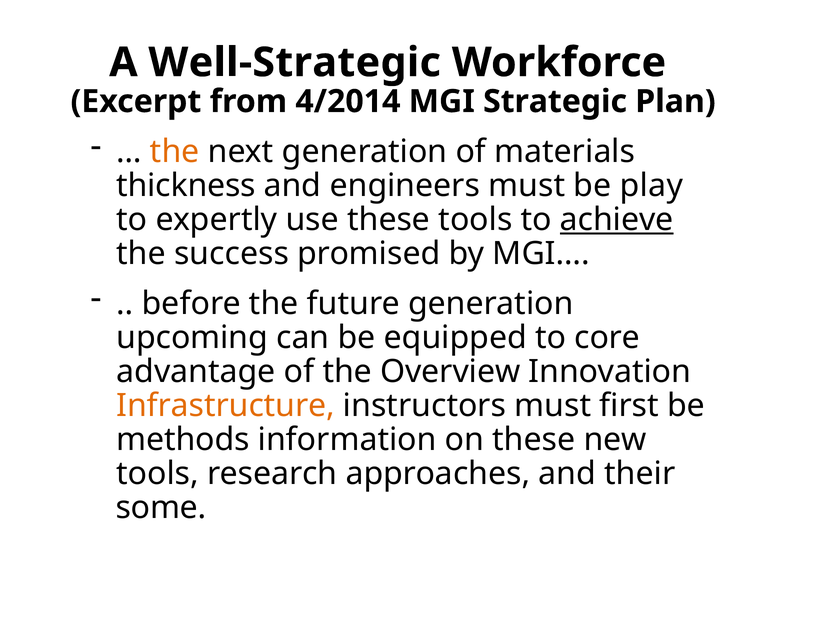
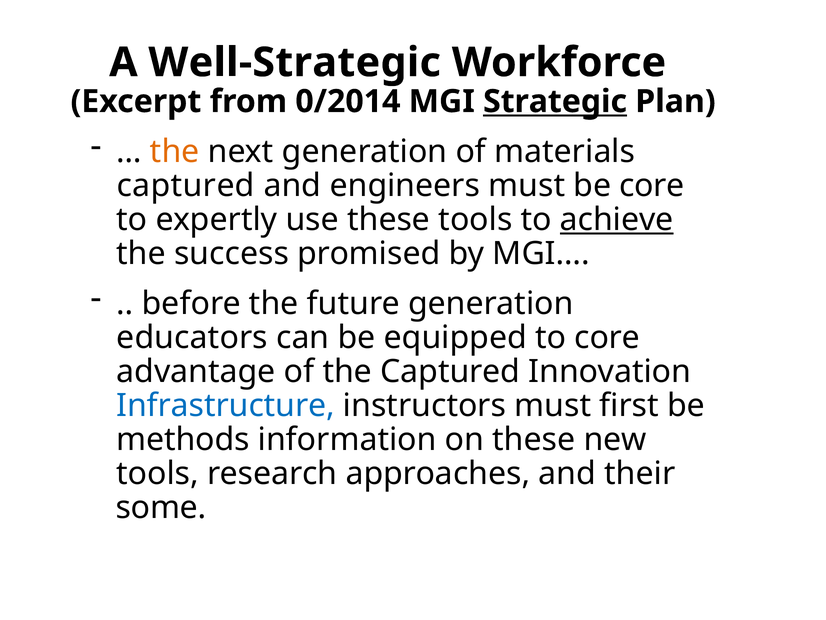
4/2014: 4/2014 -> 0/2014
Strategic underline: none -> present
thickness at (186, 185): thickness -> captured
be play: play -> core
upcoming: upcoming -> educators
the Overview: Overview -> Captured
Infrastructure colour: orange -> blue
